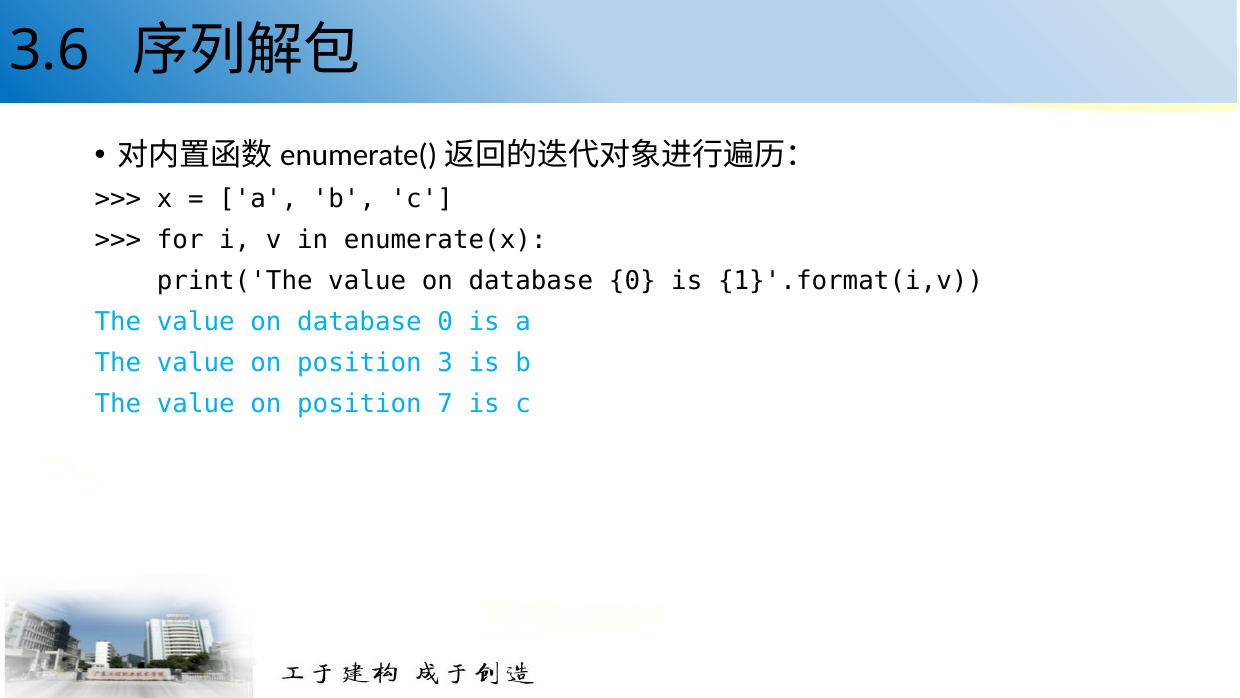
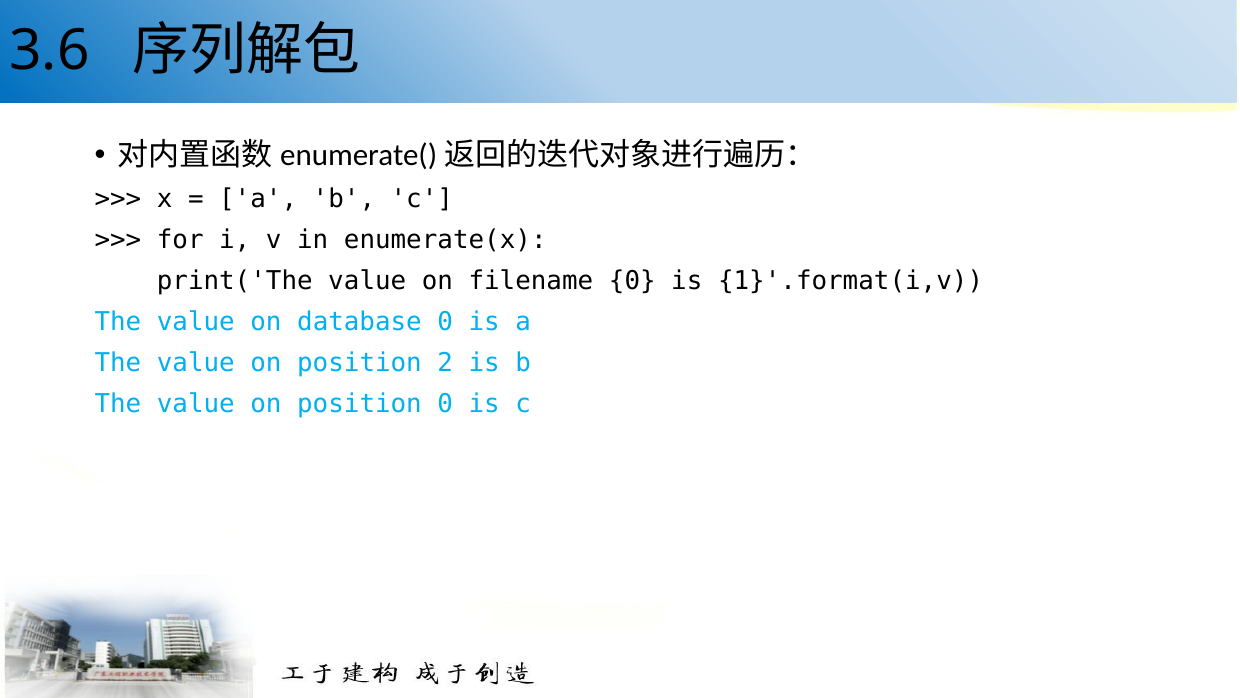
print('The value on database: database -> filename
3: 3 -> 2
position 7: 7 -> 0
